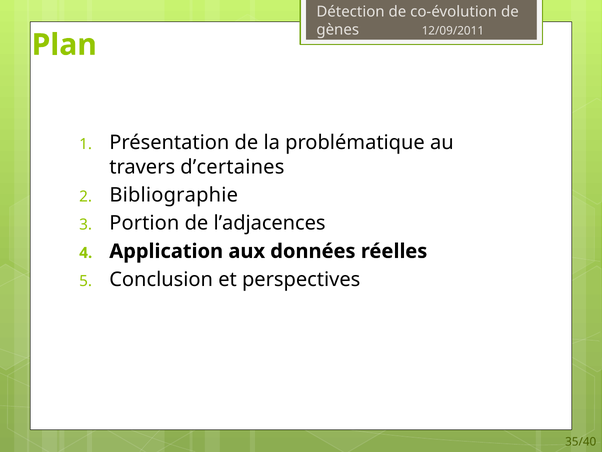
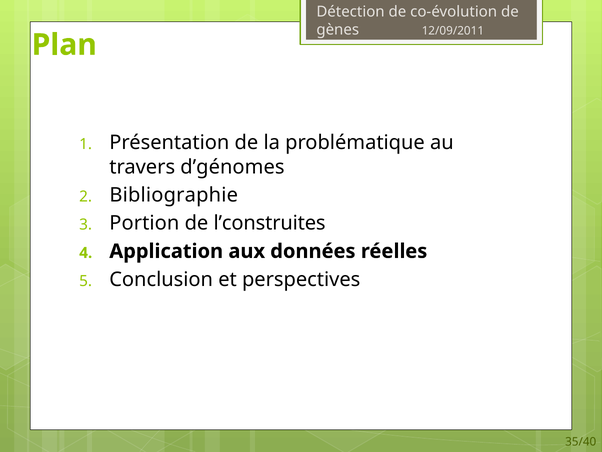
d’certaines: d’certaines -> d’génomes
l’adjacences: l’adjacences -> l’construites
